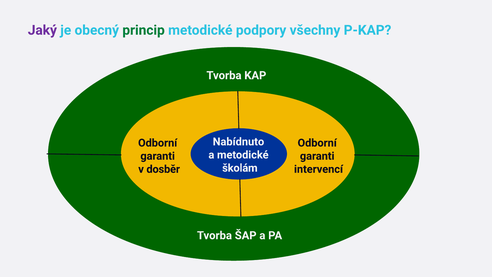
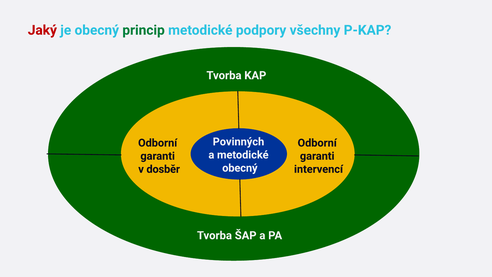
Jaký colour: purple -> red
Nabídnuto: Nabídnuto -> Povinných
školám at (240, 168): školám -> obecný
